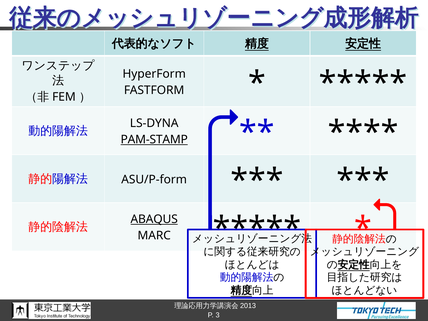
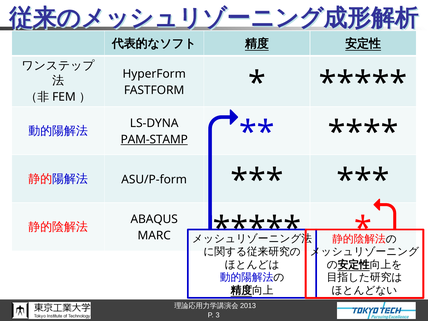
ABAQUS underline: present -> none
